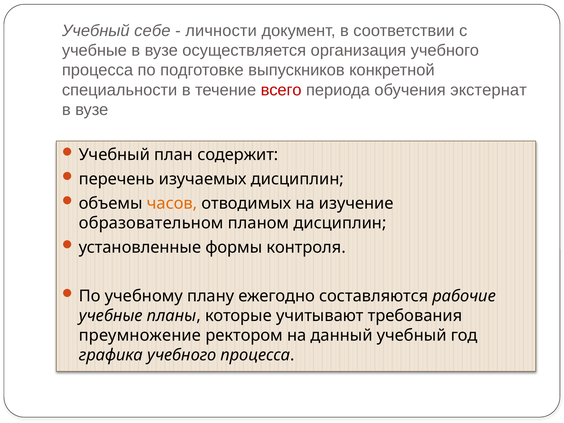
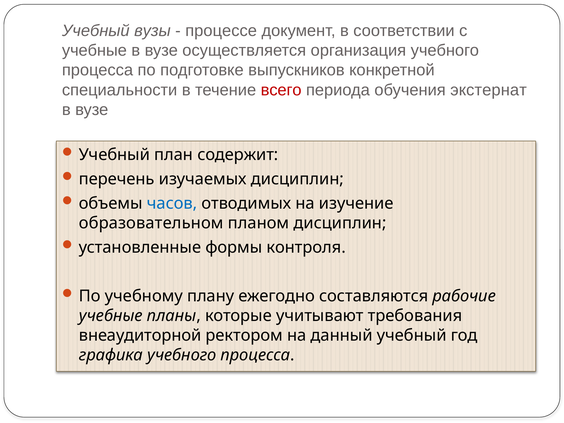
себе: себе -> вузы
личности: личности -> процессе
часов colour: orange -> blue
преумножение: преумножение -> внеаудиторной
